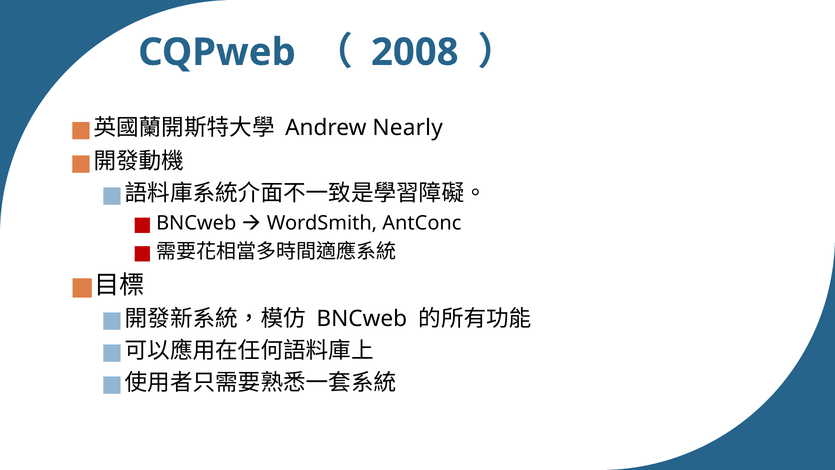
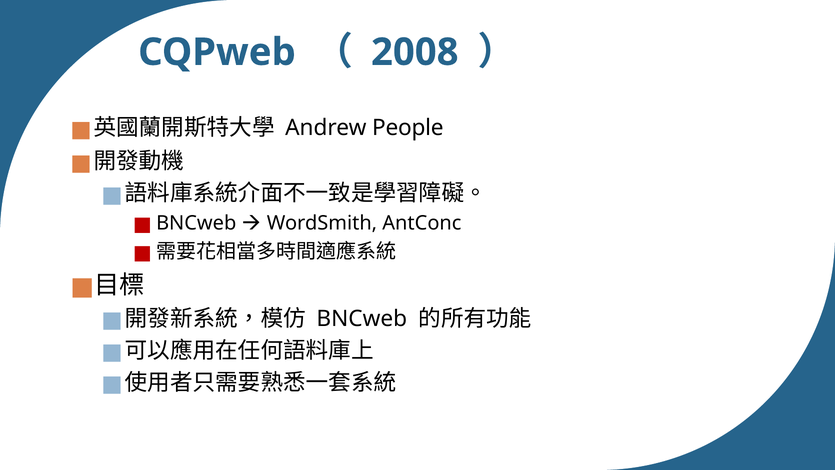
Nearly: Nearly -> People
